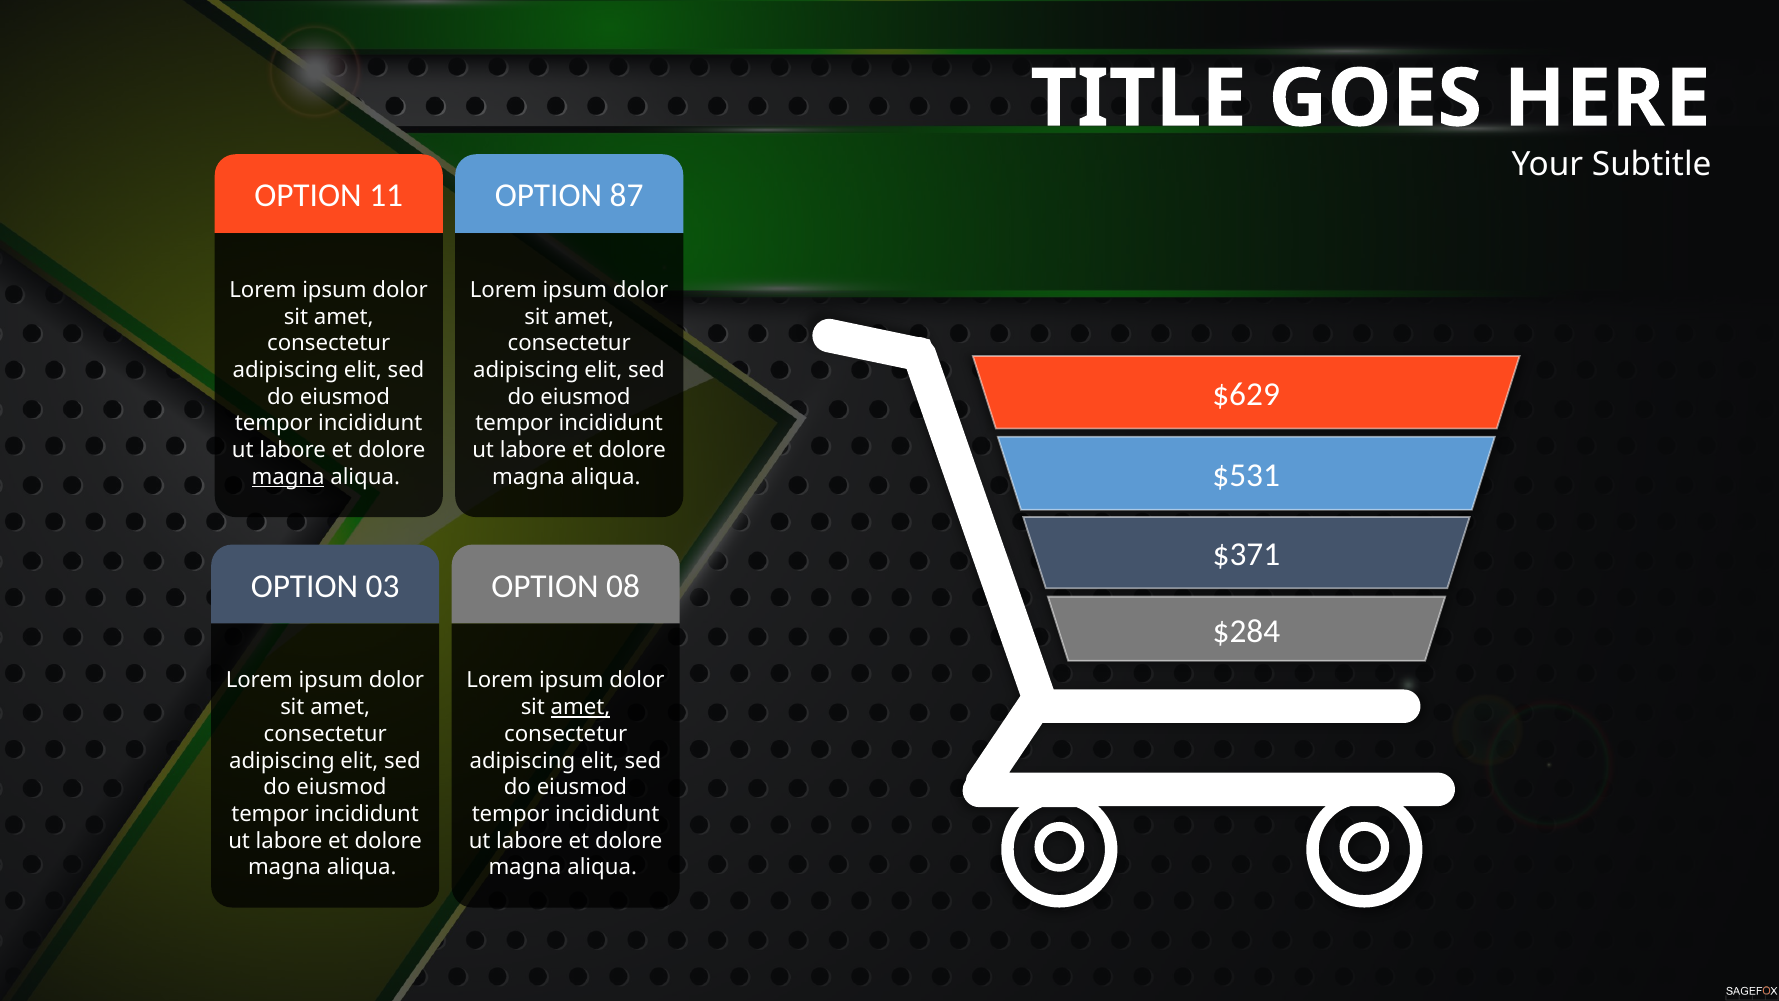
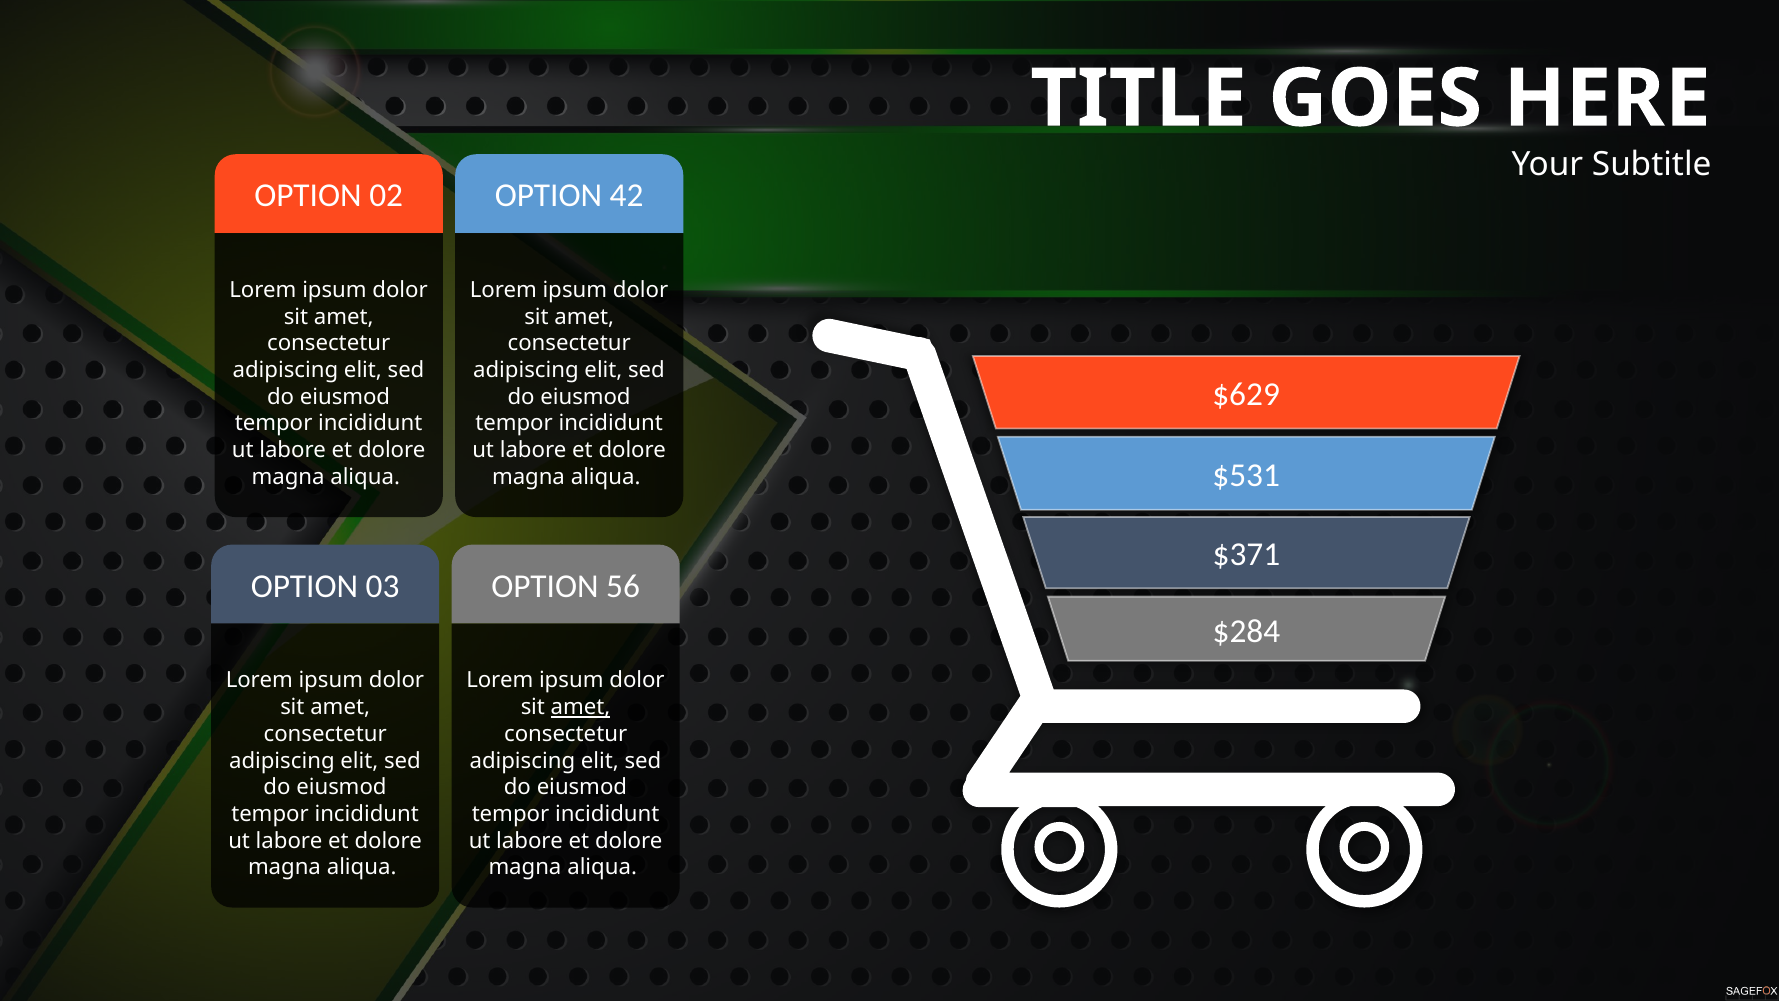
11: 11 -> 02
87: 87 -> 42
magna at (288, 477) underline: present -> none
08: 08 -> 56
